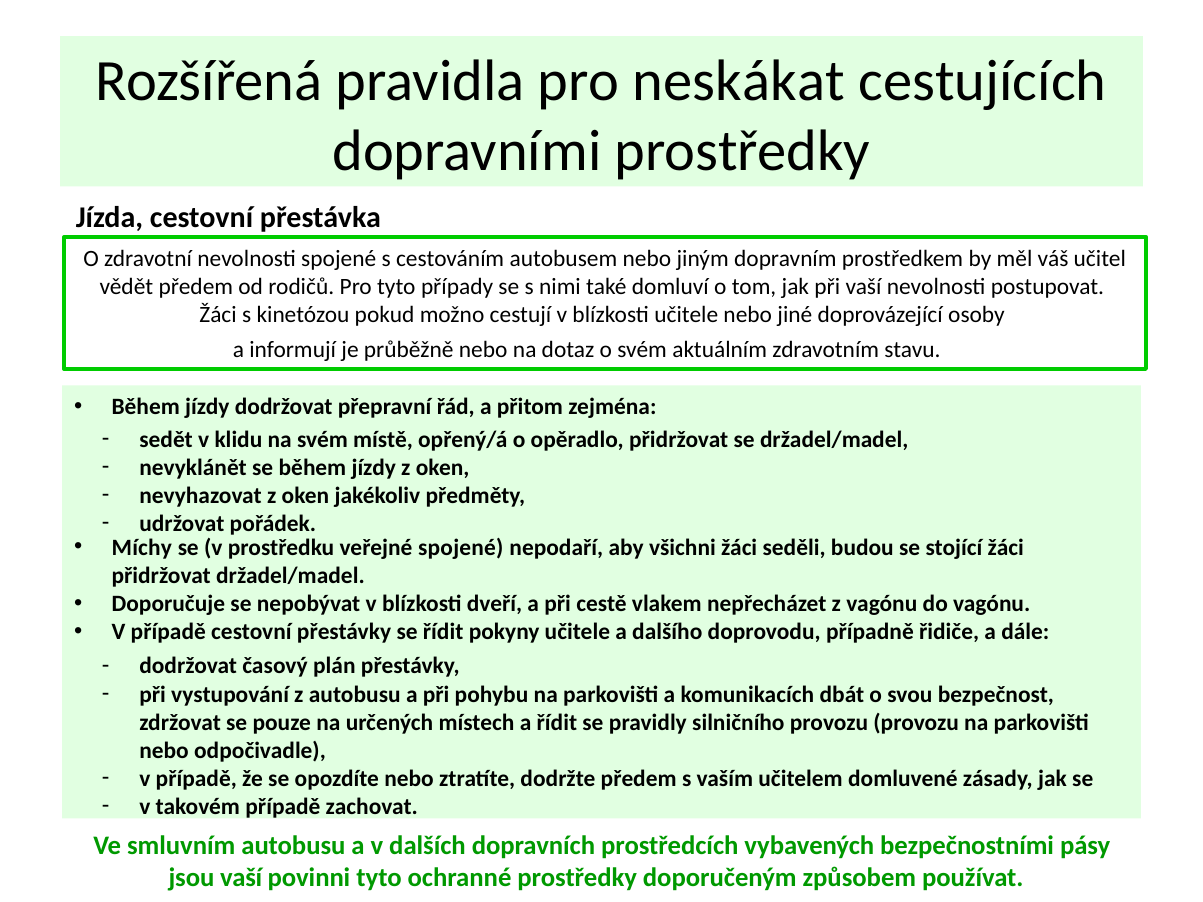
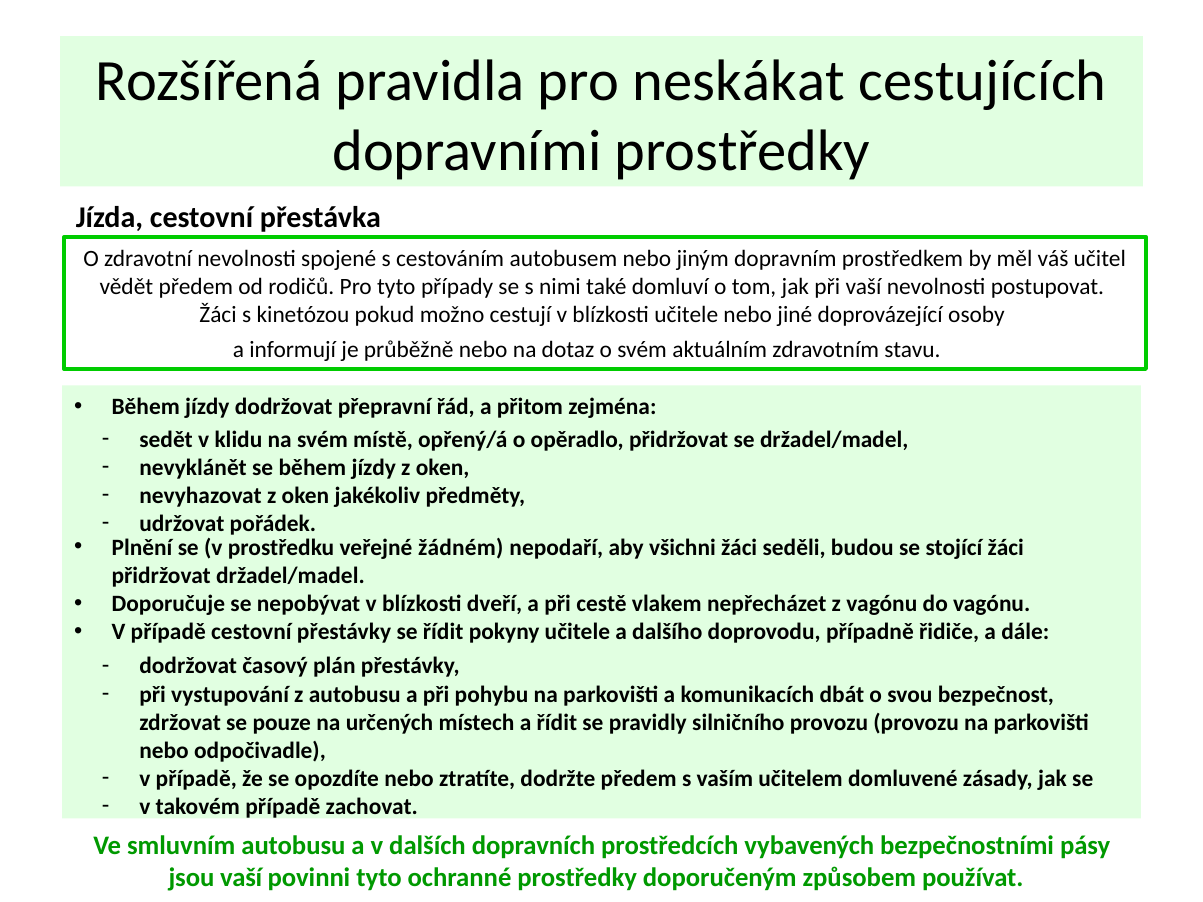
Míchy: Míchy -> Plnění
veřejné spojené: spojené -> žádném
